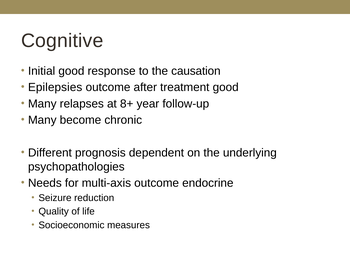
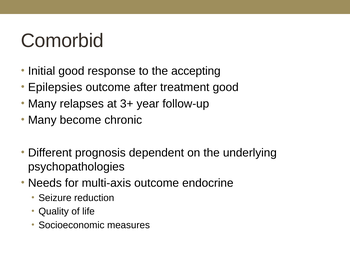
Cognitive: Cognitive -> Comorbid
causation: causation -> accepting
8+: 8+ -> 3+
